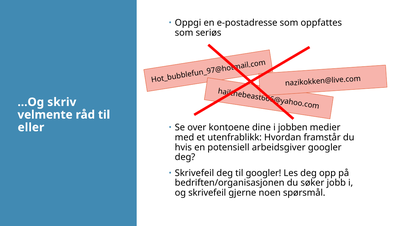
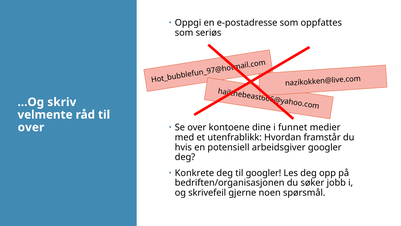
jobben: jobben -> funnet
eller at (31, 127): eller -> over
Skrivefeil at (194, 173): Skrivefeil -> Konkrete
